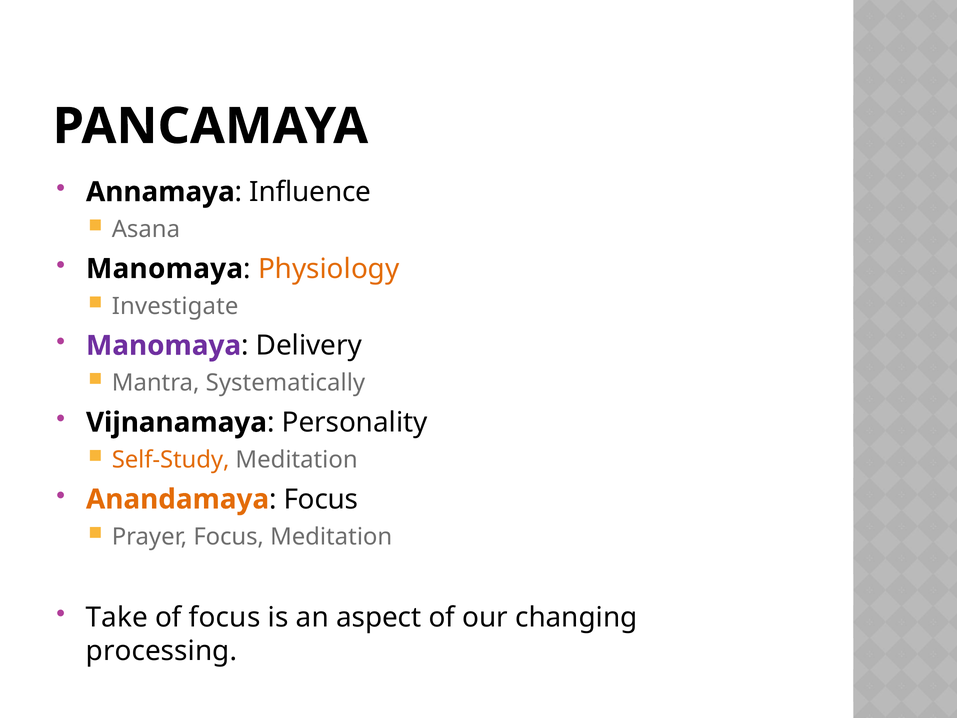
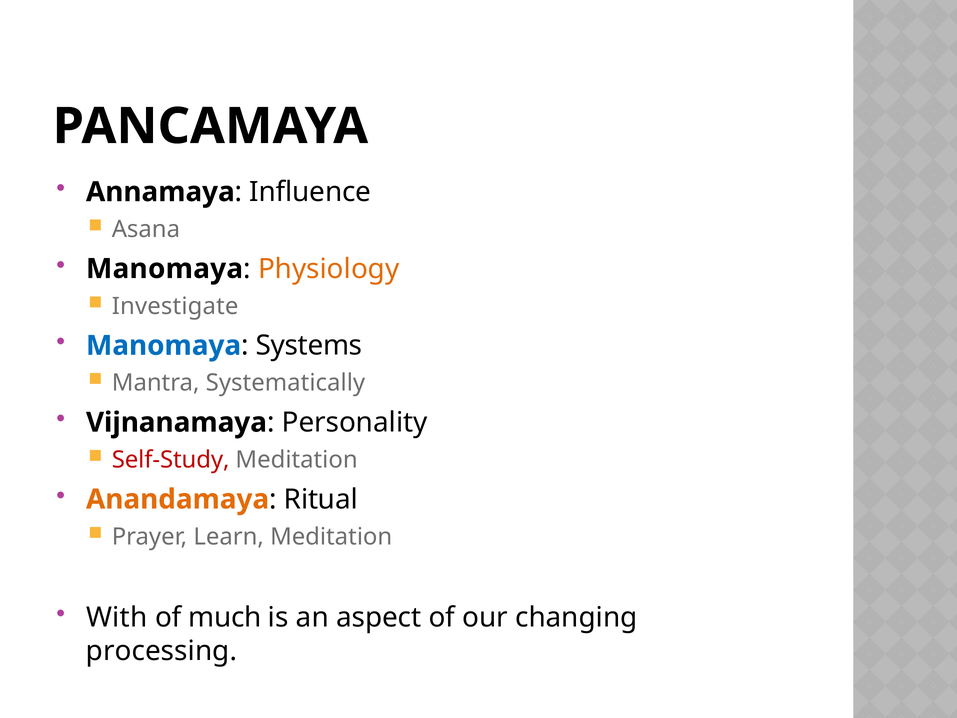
Manomaya at (164, 346) colour: purple -> blue
Delivery: Delivery -> Systems
Self-Study colour: orange -> red
Focus at (321, 499): Focus -> Ritual
Prayer Focus: Focus -> Learn
Take: Take -> With
of focus: focus -> much
